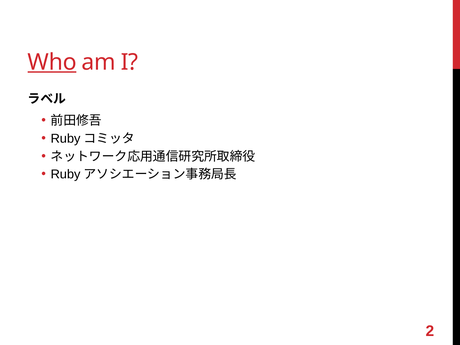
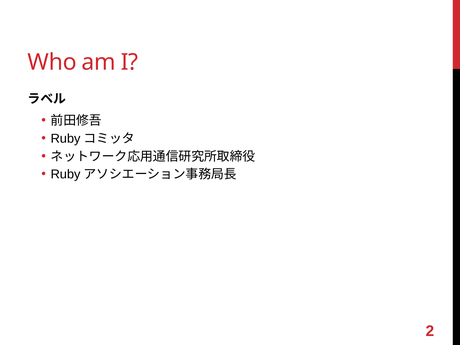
Who underline: present -> none
